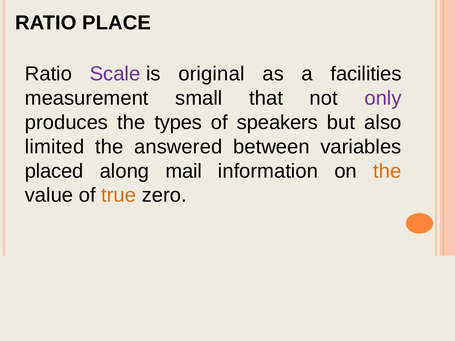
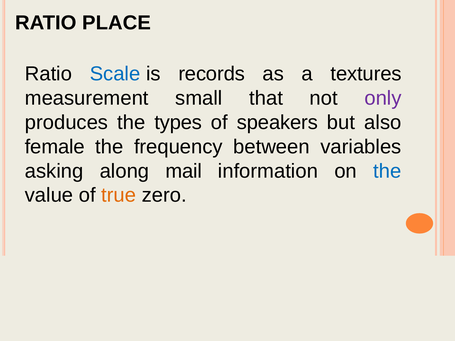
Scale colour: purple -> blue
original: original -> records
facilities: facilities -> textures
limited: limited -> female
answered: answered -> frequency
placed: placed -> asking
the at (387, 171) colour: orange -> blue
